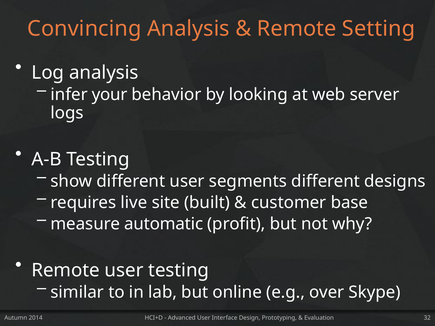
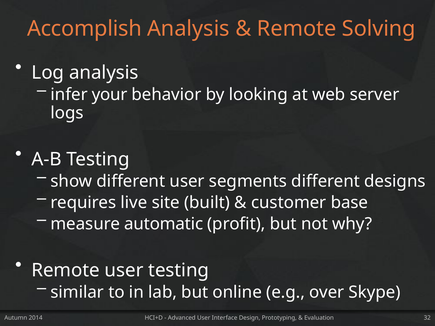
Convincing: Convincing -> Accomplish
Setting: Setting -> Solving
